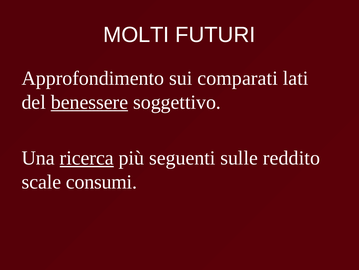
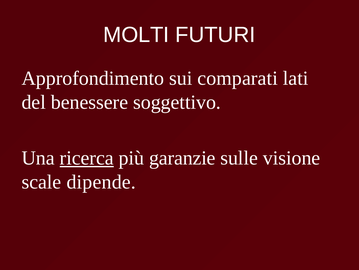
benessere underline: present -> none
seguenti: seguenti -> garanzie
reddito: reddito -> visione
consumi: consumi -> dipende
